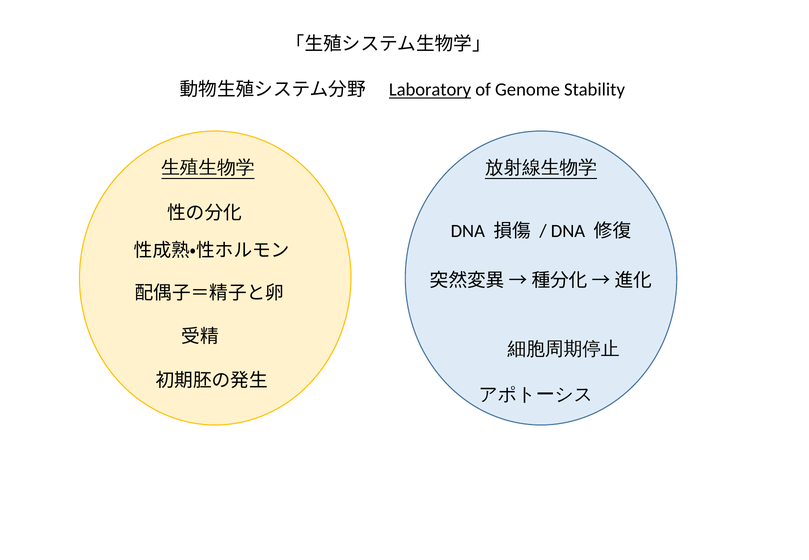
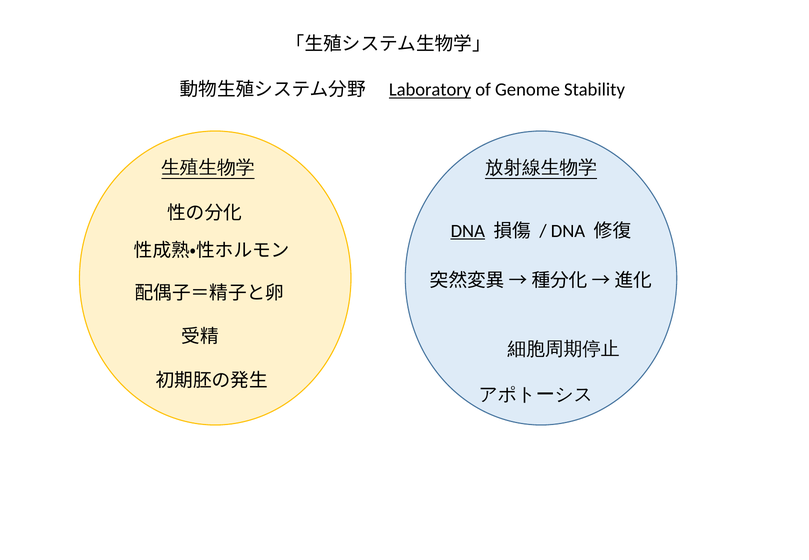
DNA at (468, 231) underline: none -> present
